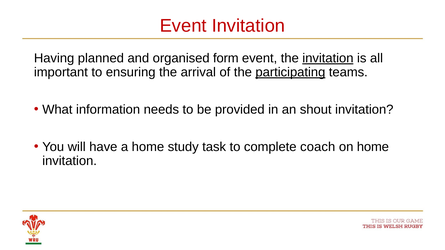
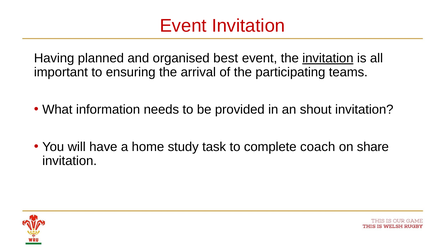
form: form -> best
participating underline: present -> none
on home: home -> share
